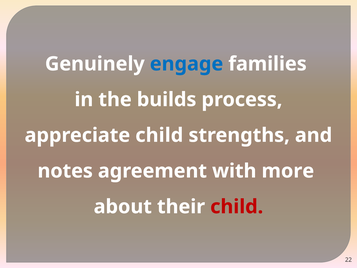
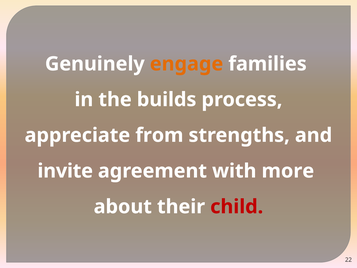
engage colour: blue -> orange
appreciate child: child -> from
notes: notes -> invite
